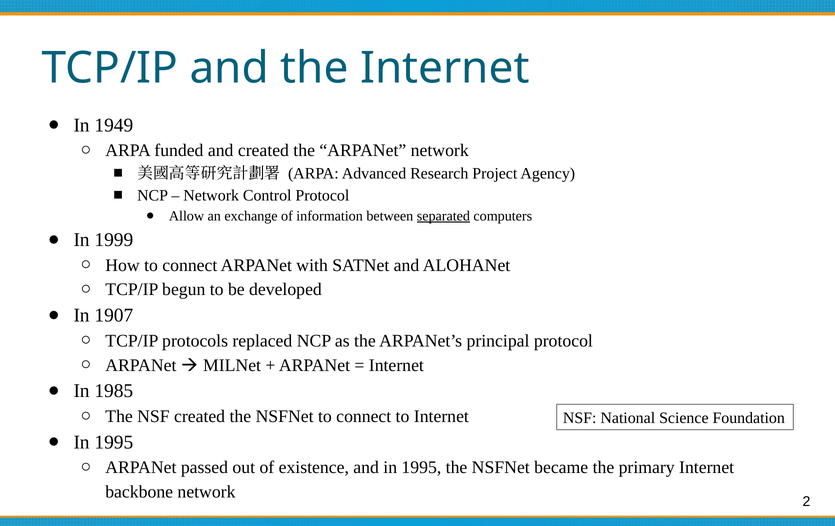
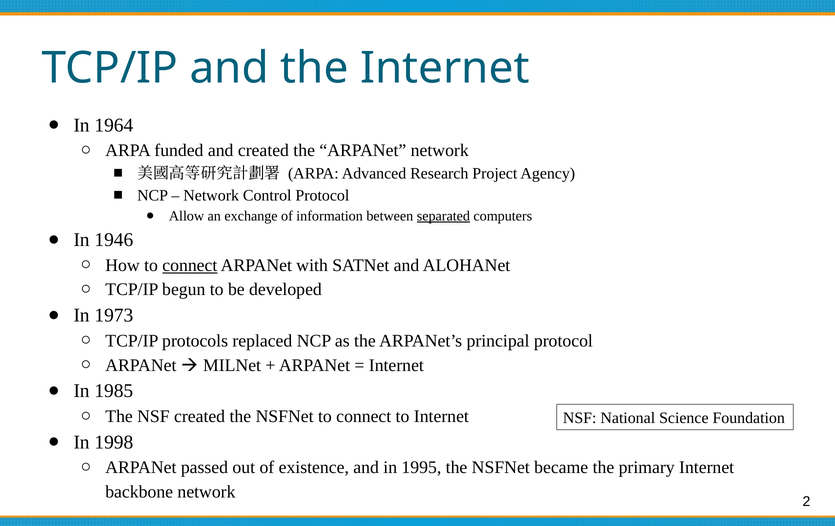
1949: 1949 -> 1964
1999: 1999 -> 1946
connect at (190, 265) underline: none -> present
1907: 1907 -> 1973
1995 at (114, 442): 1995 -> 1998
